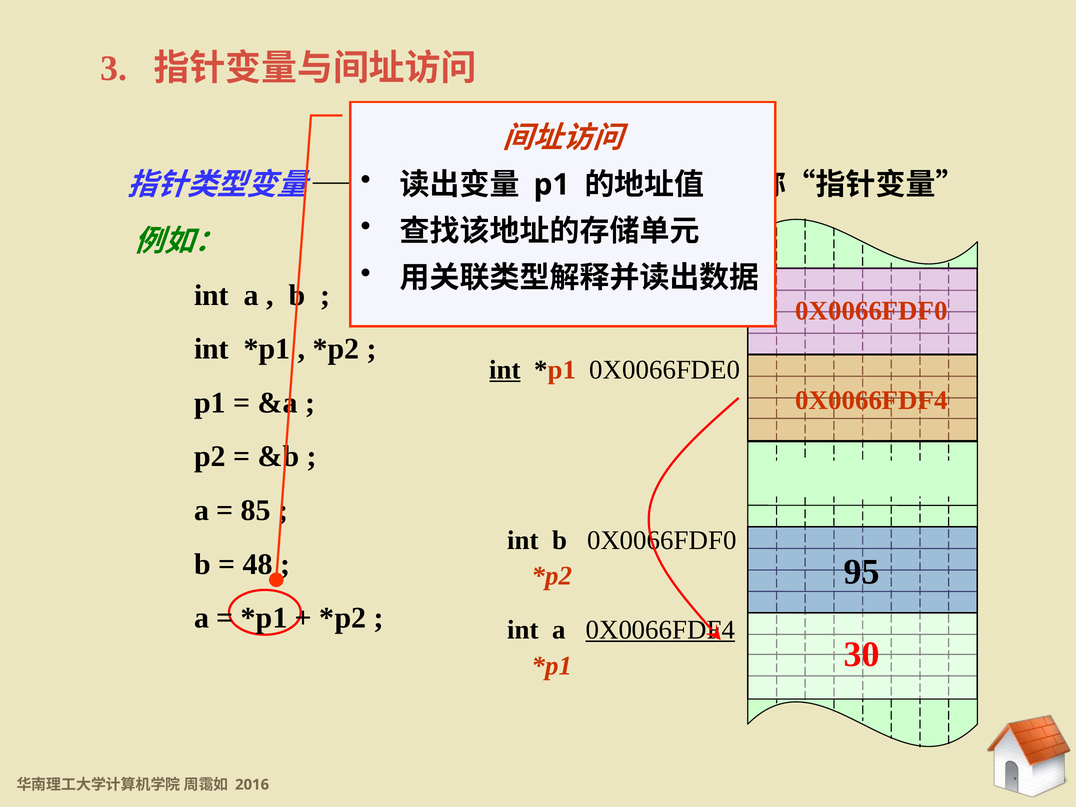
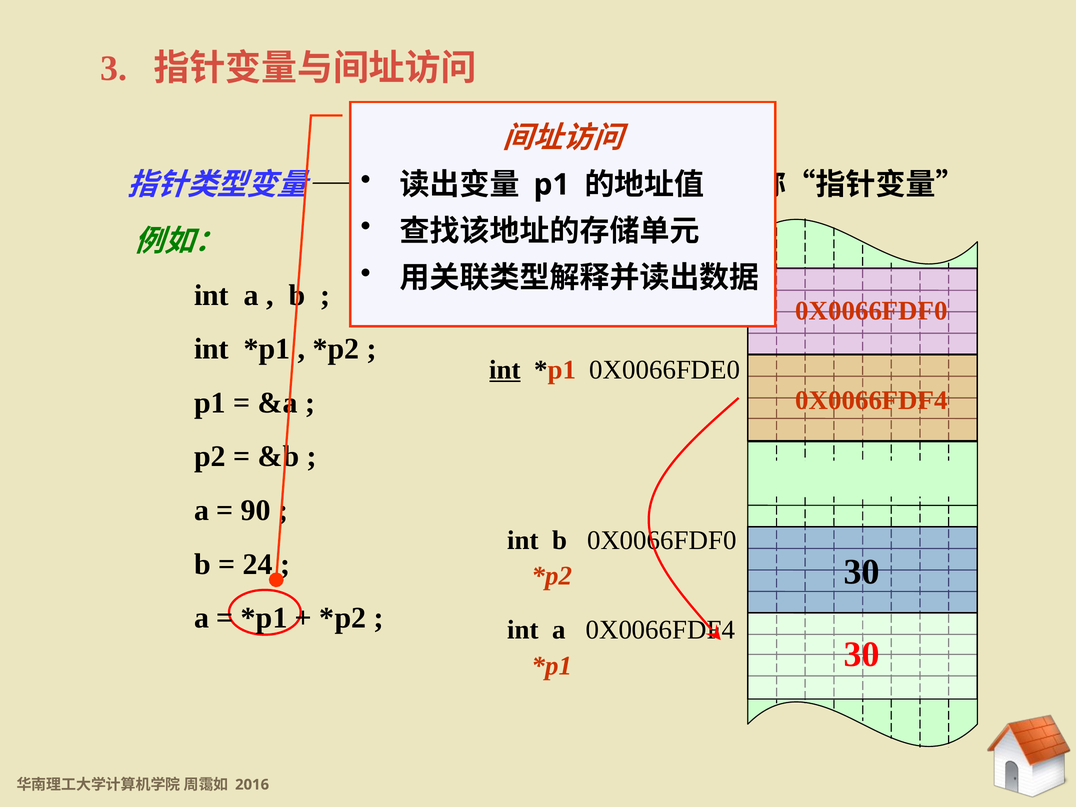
85: 85 -> 90
48: 48 -> 24
95 at (862, 572): 95 -> 30
0X0066FDF4 at (660, 630) underline: present -> none
